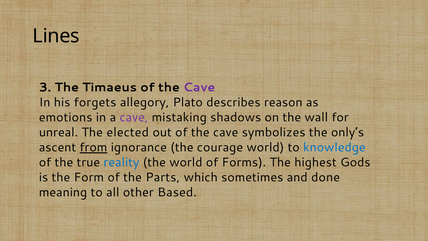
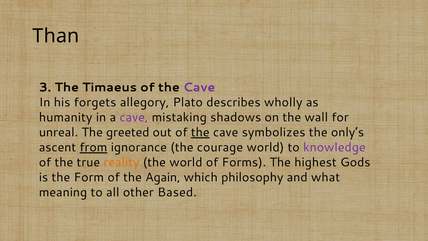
Lines: Lines -> Than
reason: reason -> wholly
emotions: emotions -> humanity
elected: elected -> greeted
the at (200, 132) underline: none -> present
knowledge colour: blue -> purple
reality colour: blue -> orange
Parts: Parts -> Again
sometimes: sometimes -> philosophy
done: done -> what
